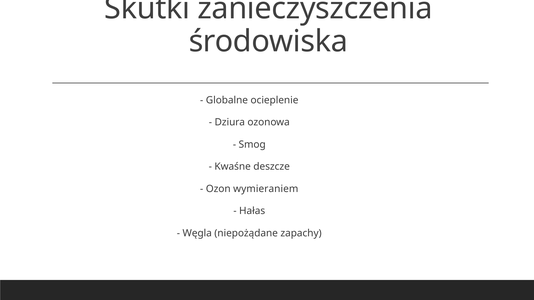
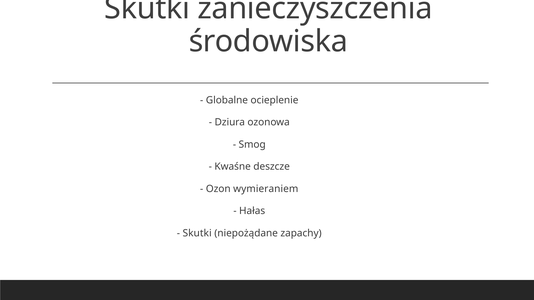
Węgla at (197, 233): Węgla -> Skutki
